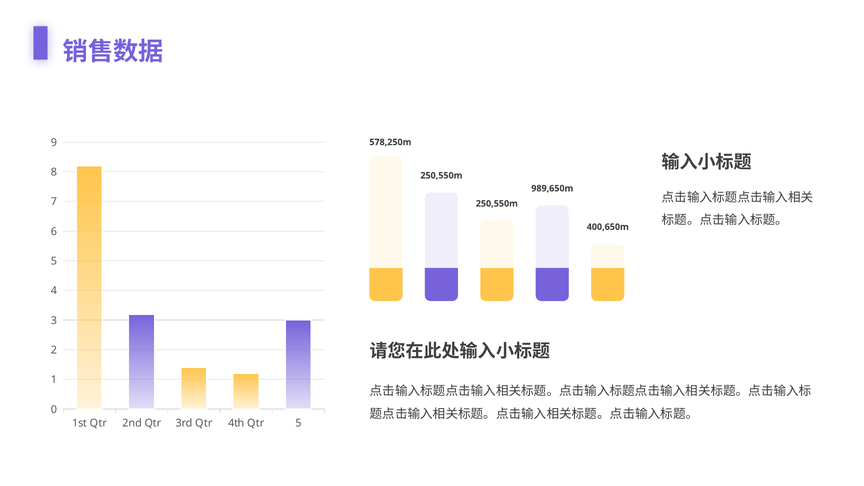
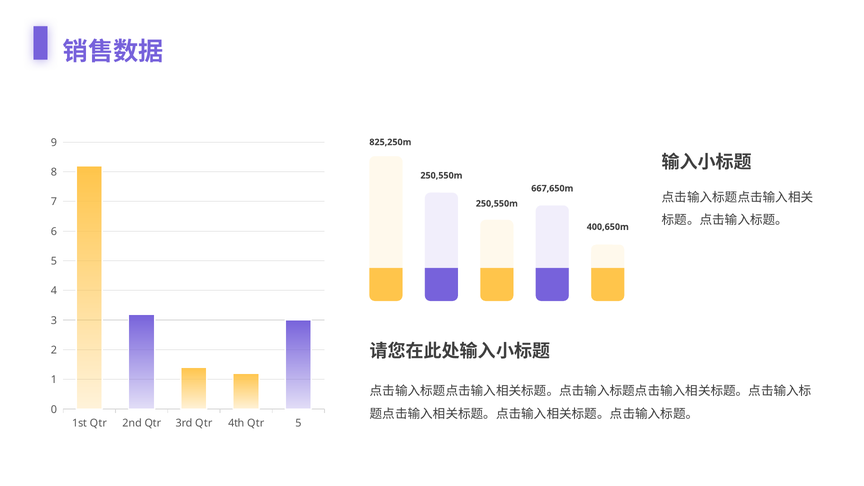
578,250m: 578,250m -> 825,250m
989,650m: 989,650m -> 667,650m
